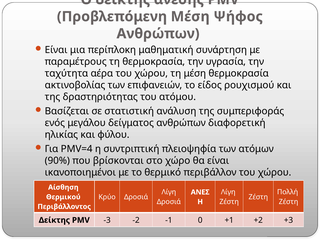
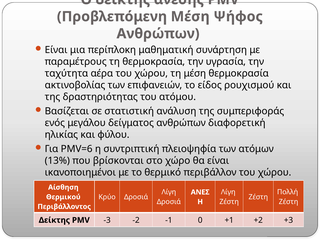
PMV=4: PMV=4 -> PMV=6
90%: 90% -> 13%
